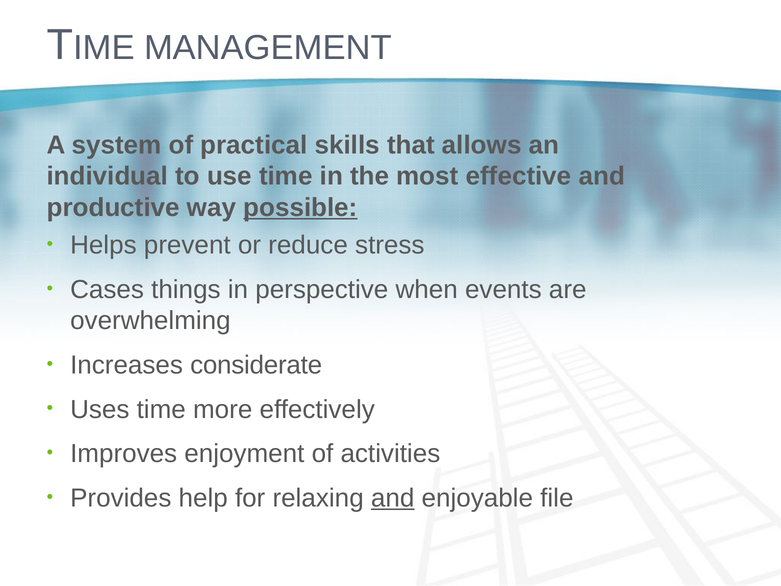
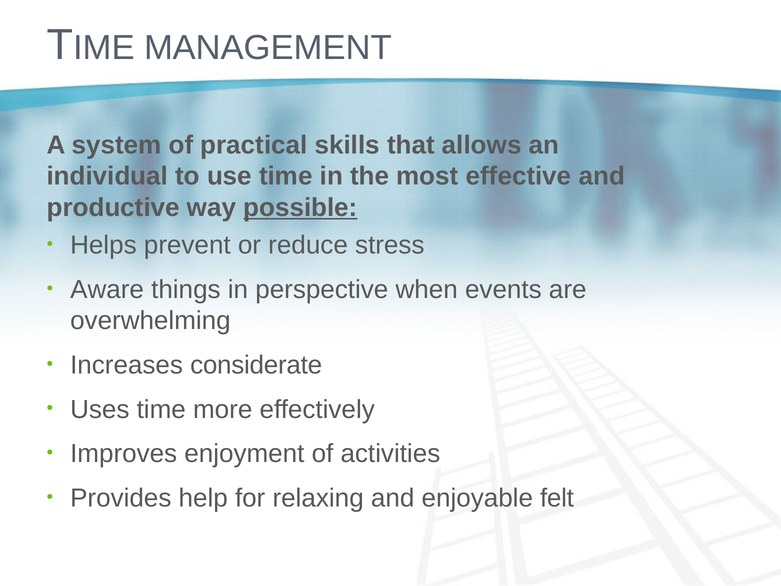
Cases: Cases -> Aware
and at (393, 498) underline: present -> none
file: file -> felt
